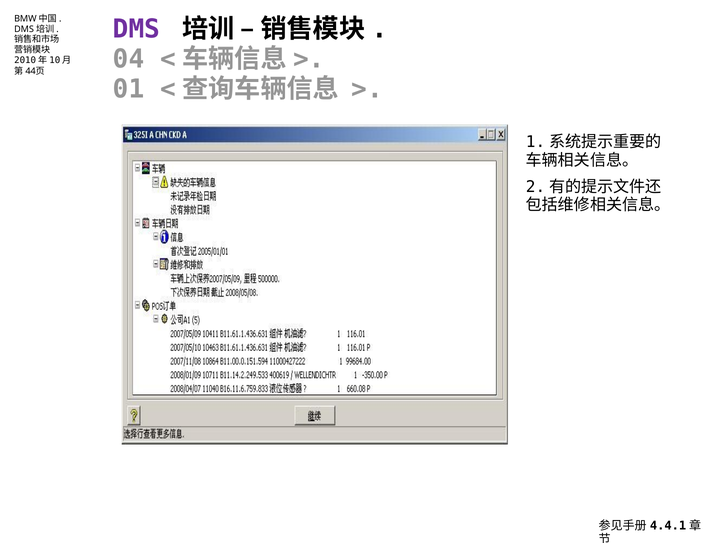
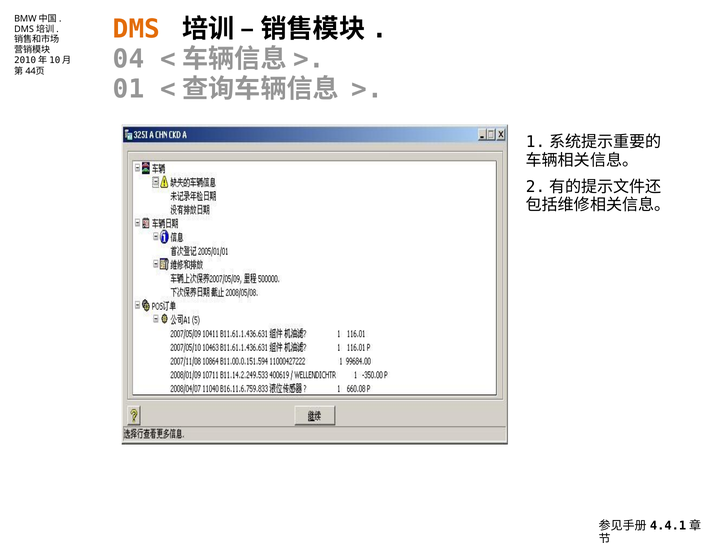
DMS colour: purple -> orange
